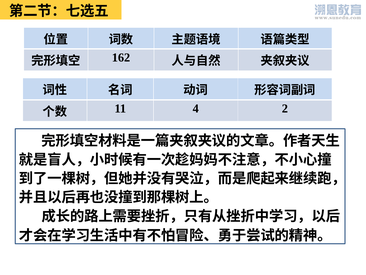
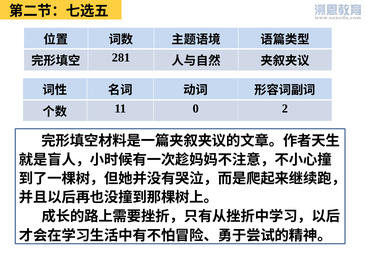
162: 162 -> 281
4: 4 -> 0
